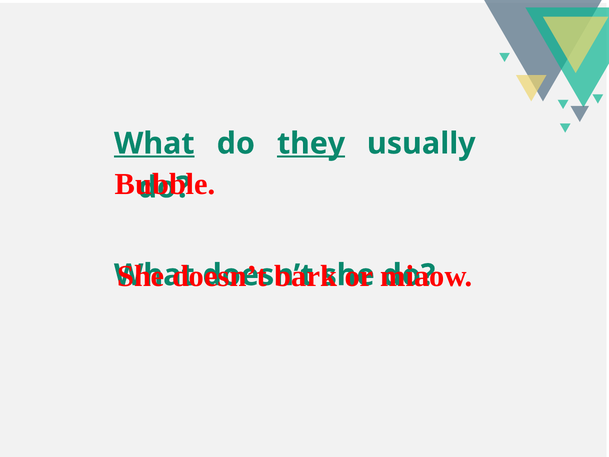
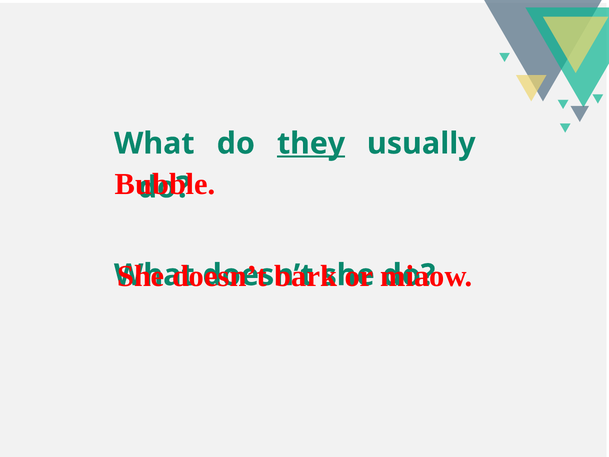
What at (154, 143) underline: present -> none
